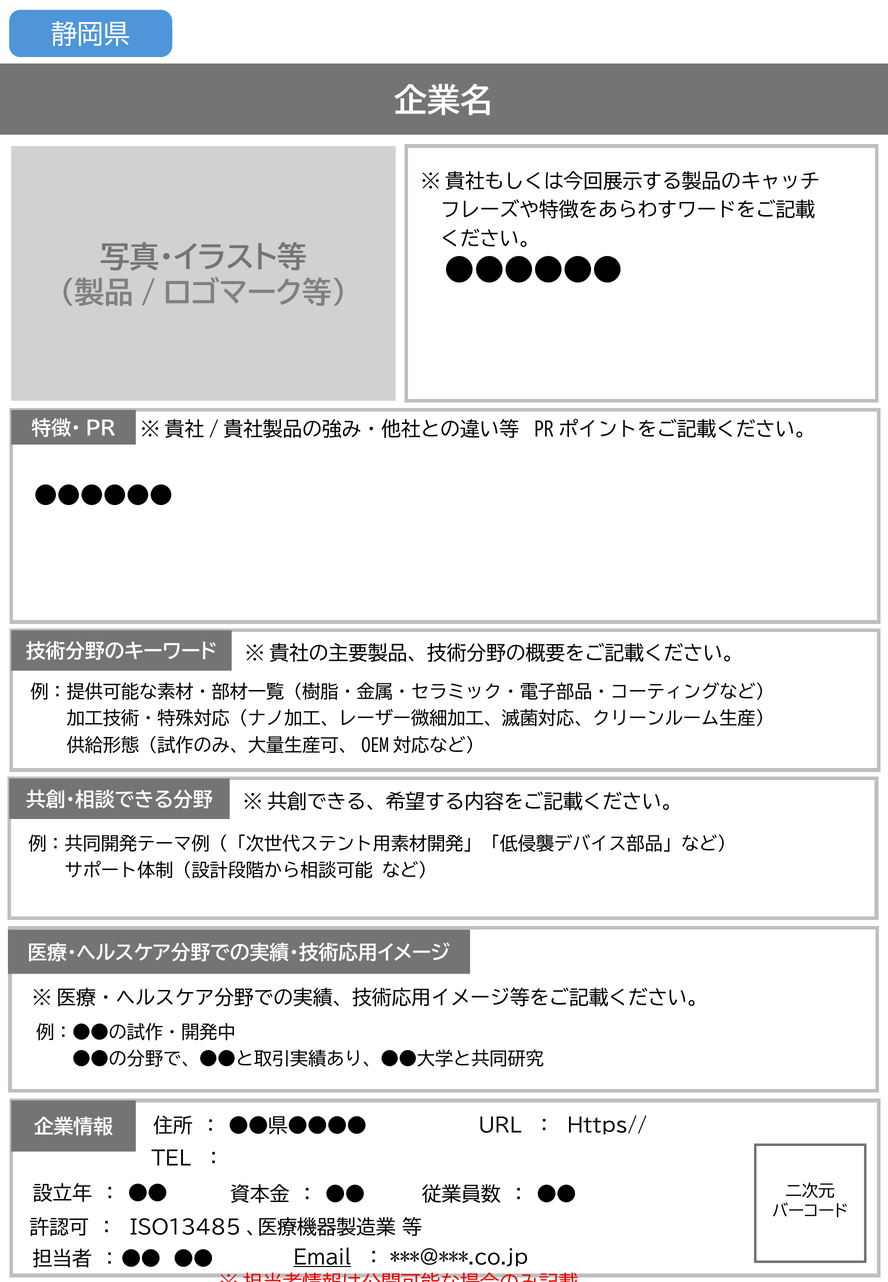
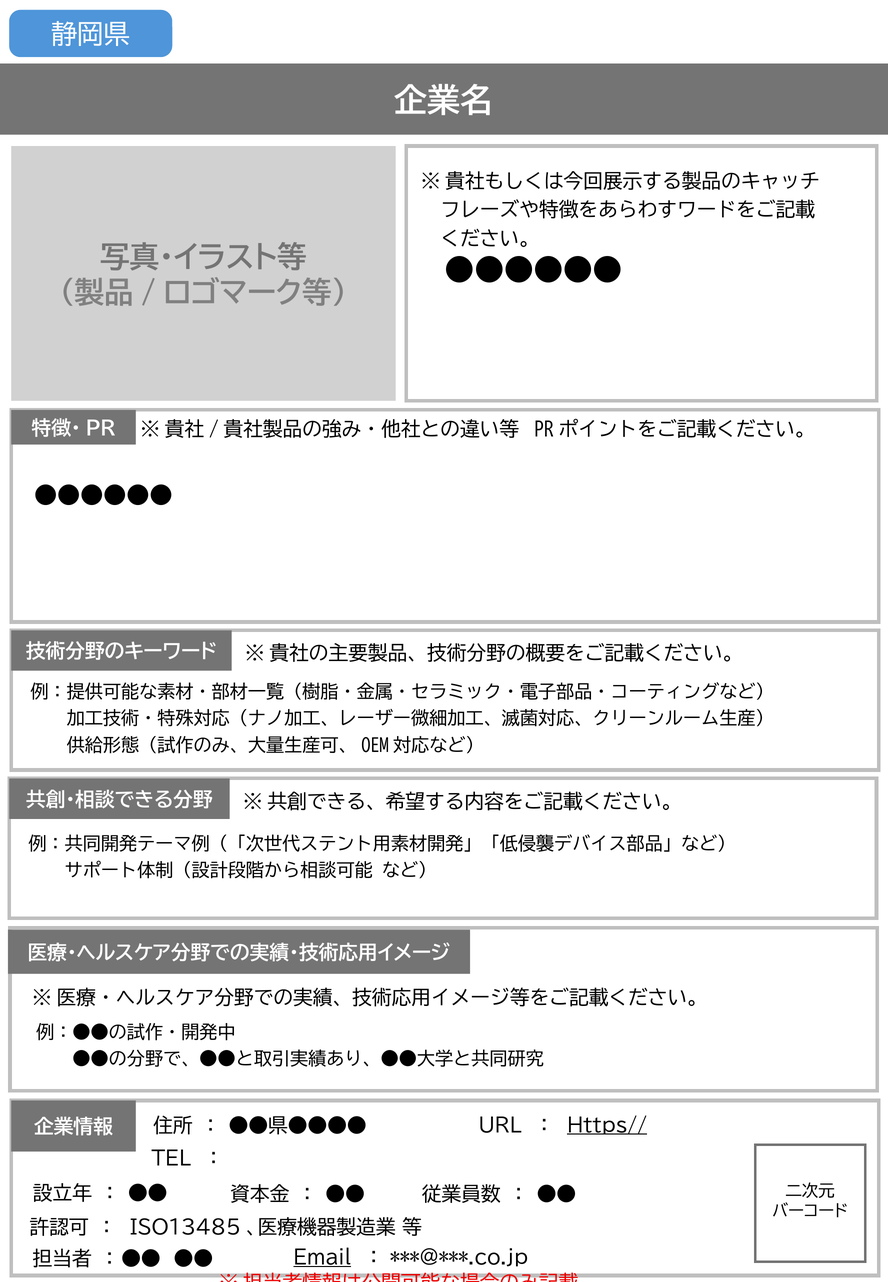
Https// underline: none -> present
